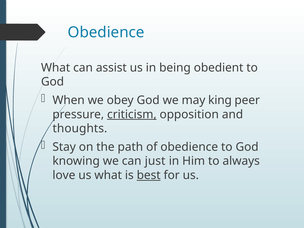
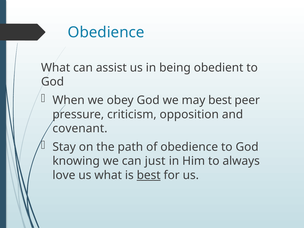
may king: king -> best
criticism underline: present -> none
thoughts: thoughts -> covenant
